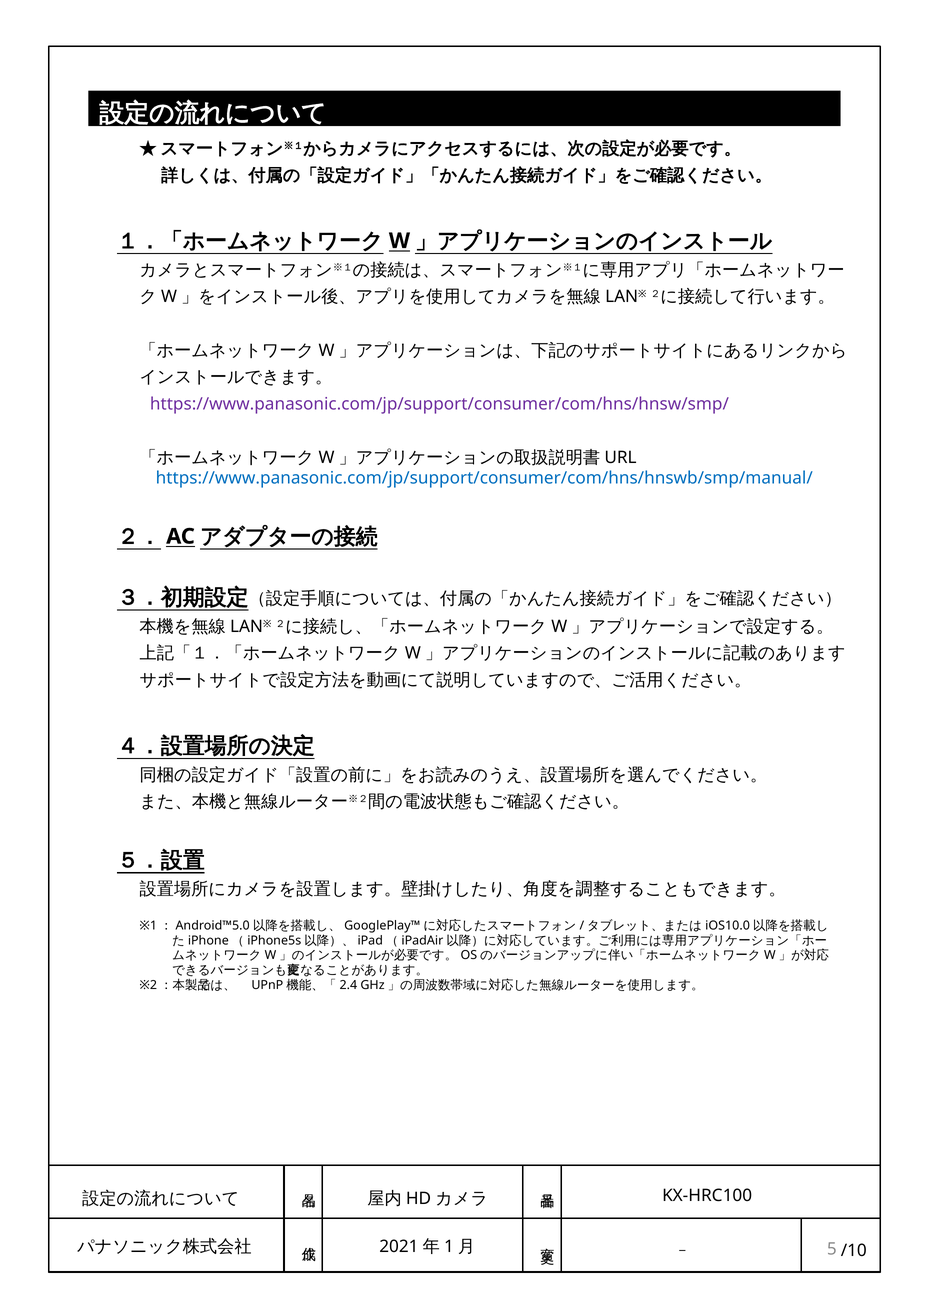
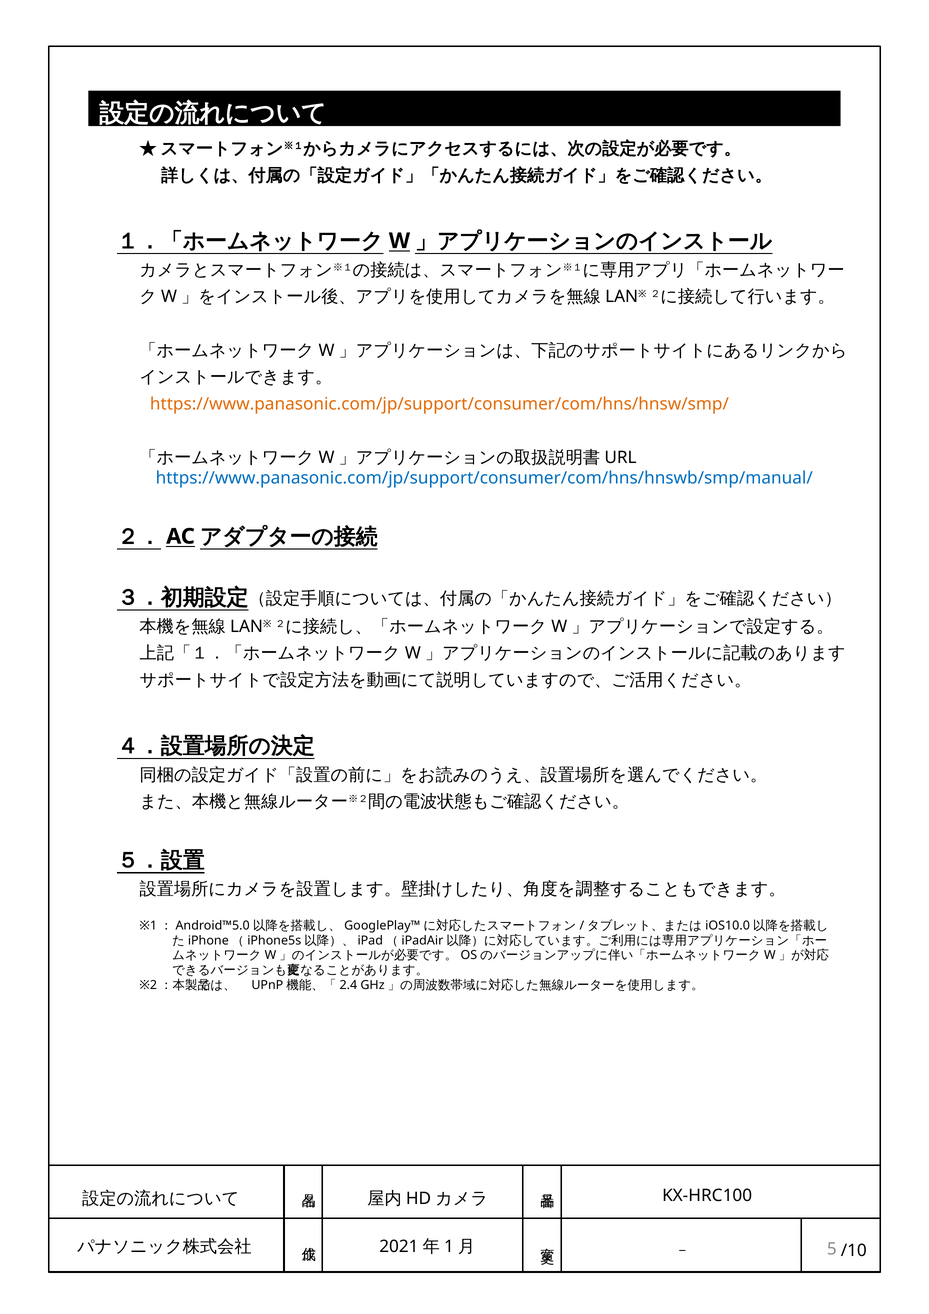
https://www.panasonic.com/jp/support/consumer/com/hns/hnsw/smp/ colour: purple -> orange
